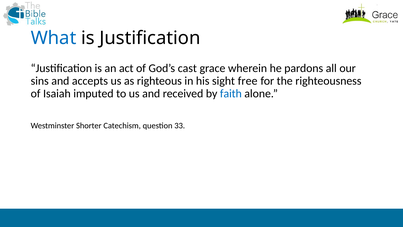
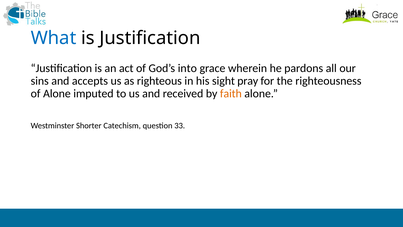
cast: cast -> into
free: free -> pray
of Isaiah: Isaiah -> Alone
faith colour: blue -> orange
